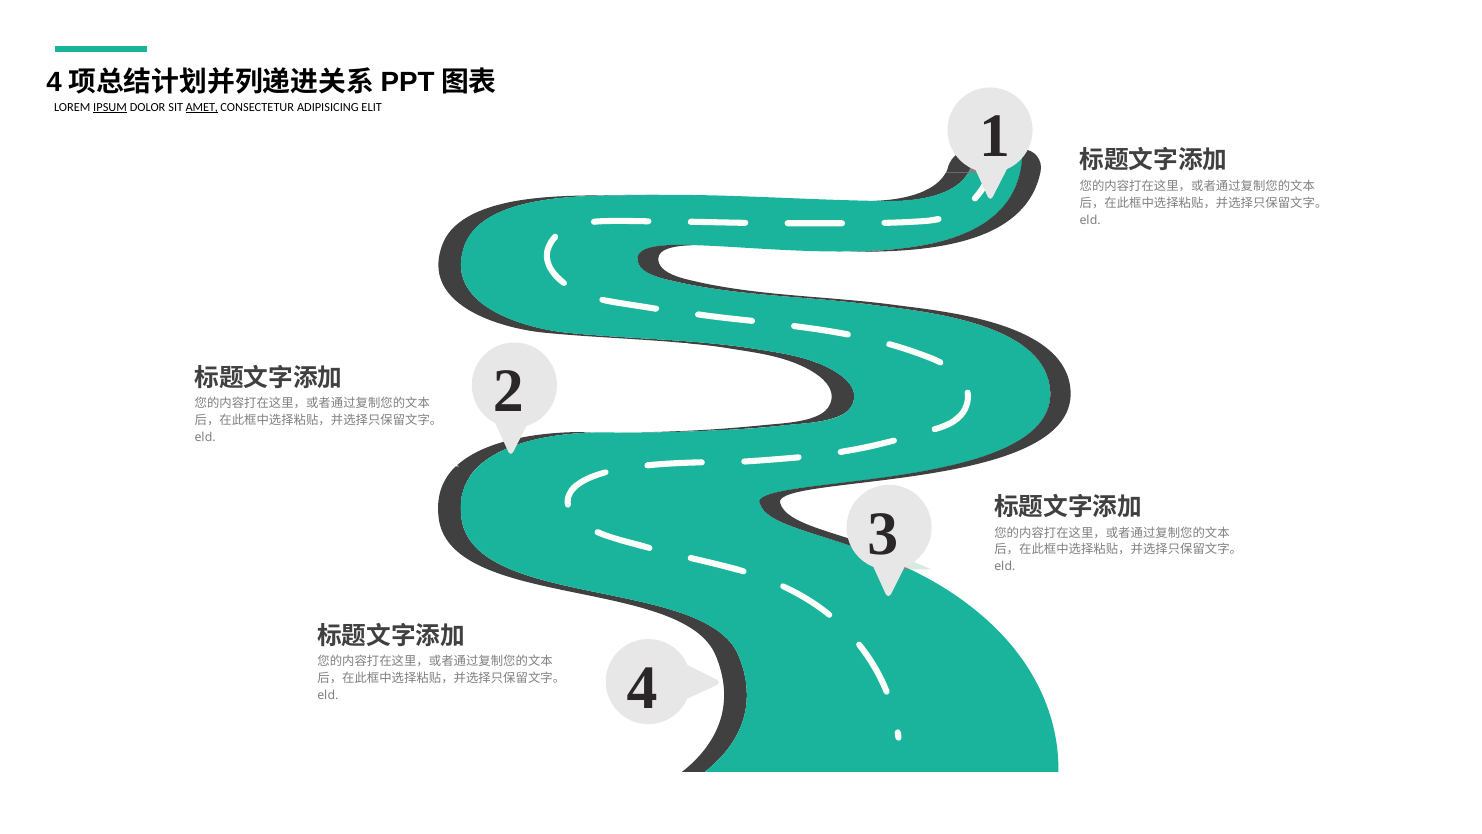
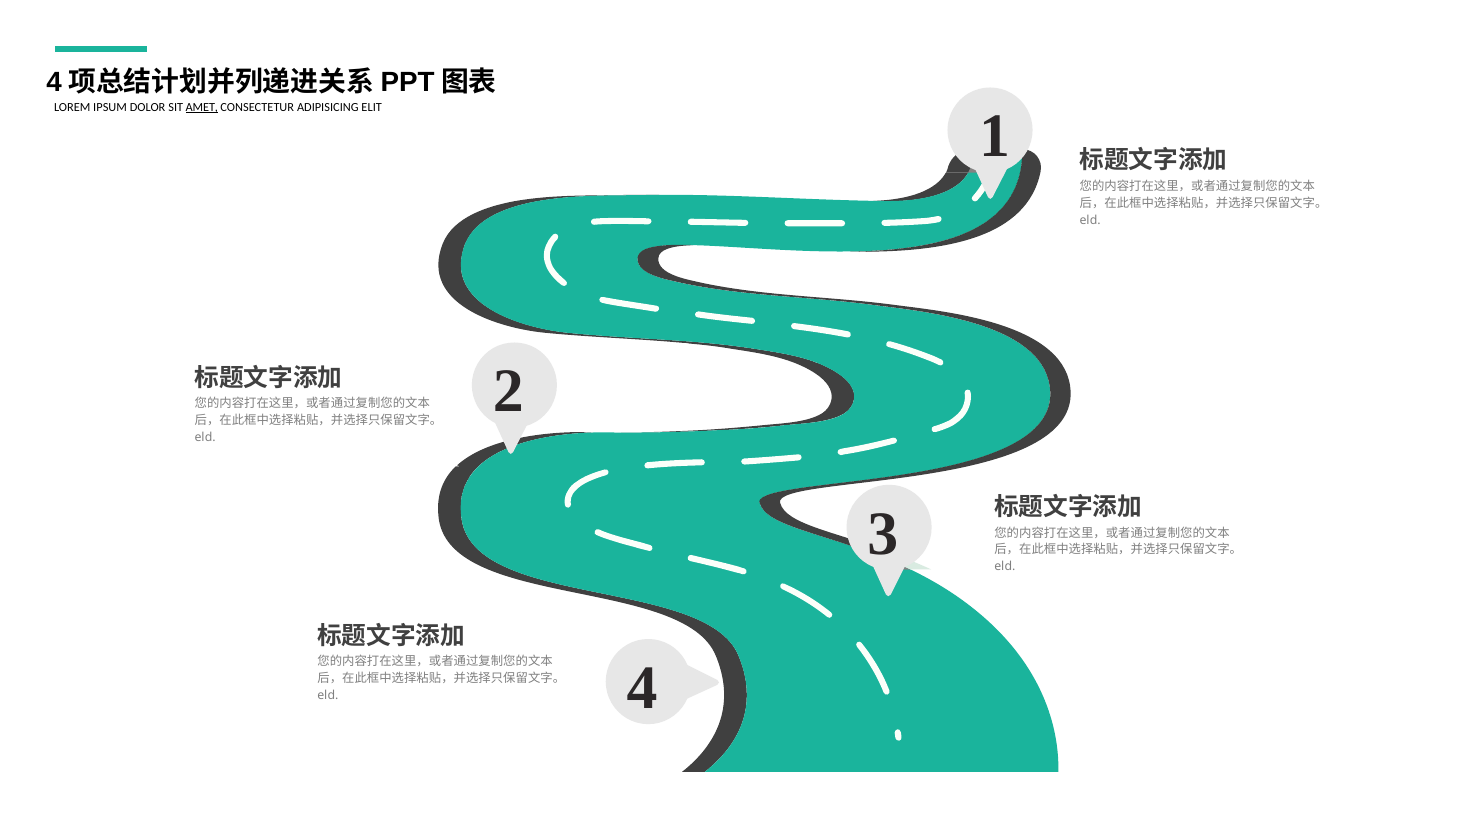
IPSUM underline: present -> none
